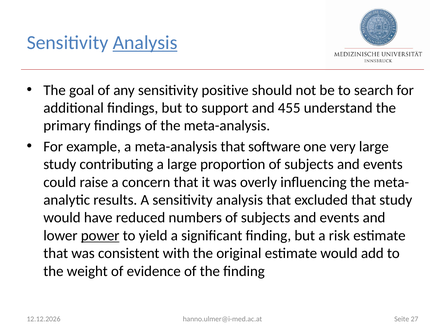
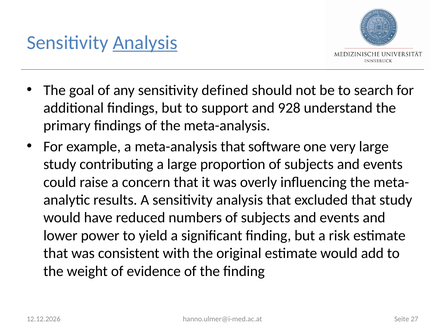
positive: positive -> defined
455: 455 -> 928
power underline: present -> none
